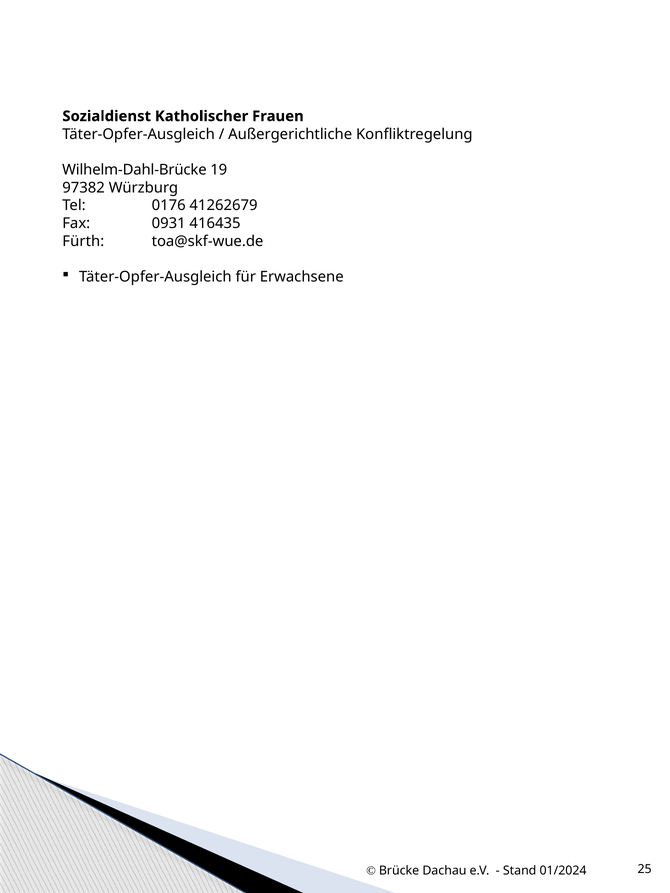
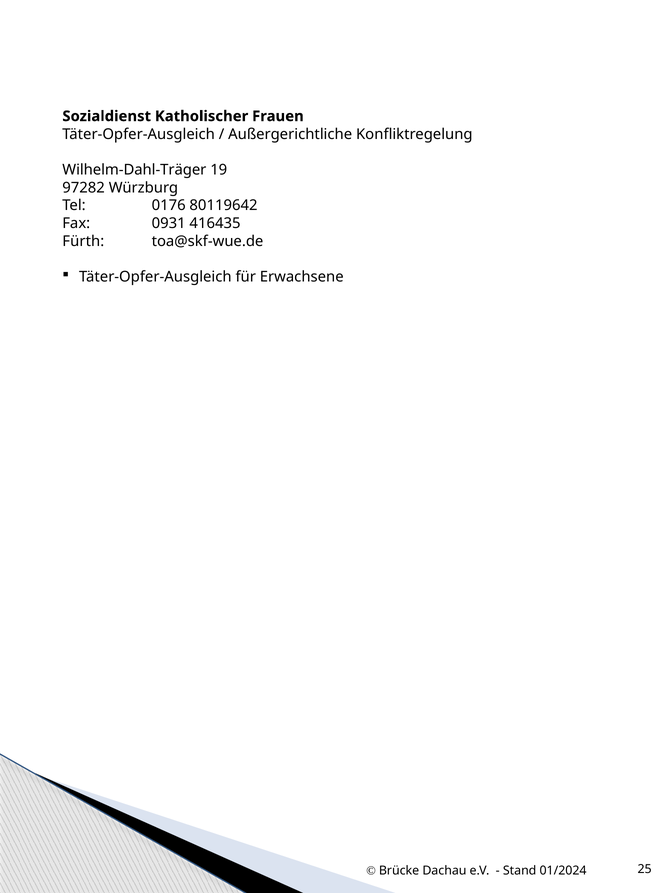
Wilhelm-Dahl-Brücke: Wilhelm-Dahl-Brücke -> Wilhelm-Dahl-Träger
97382: 97382 -> 97282
41262679: 41262679 -> 80119642
